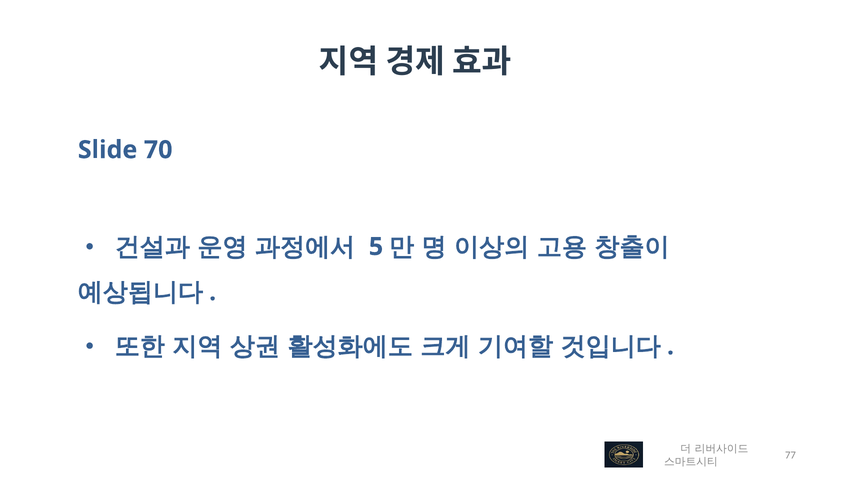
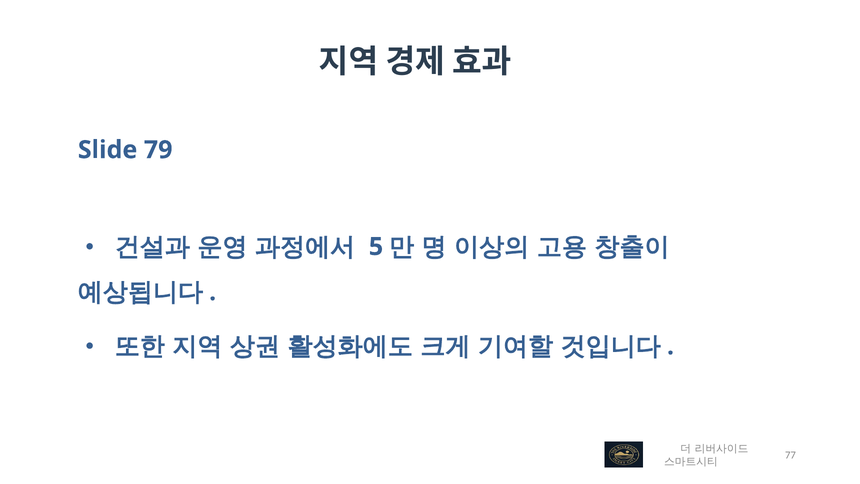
70: 70 -> 79
